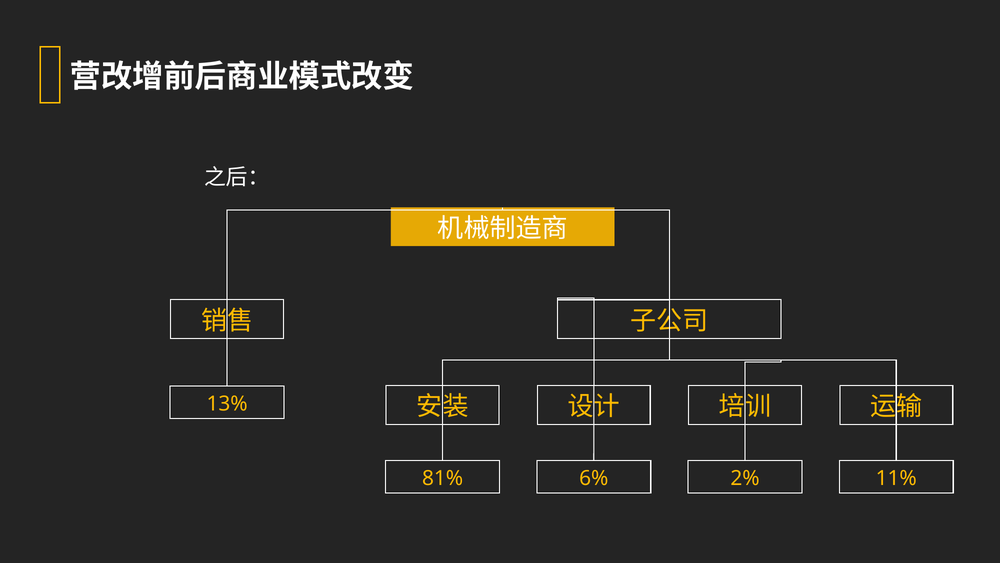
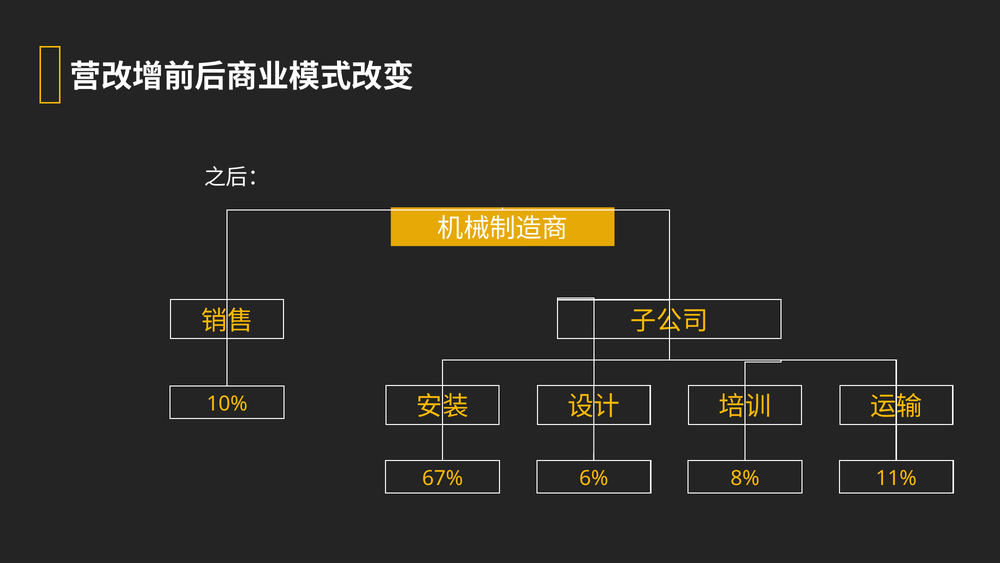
13%: 13% -> 10%
81%: 81% -> 67%
2%: 2% -> 8%
